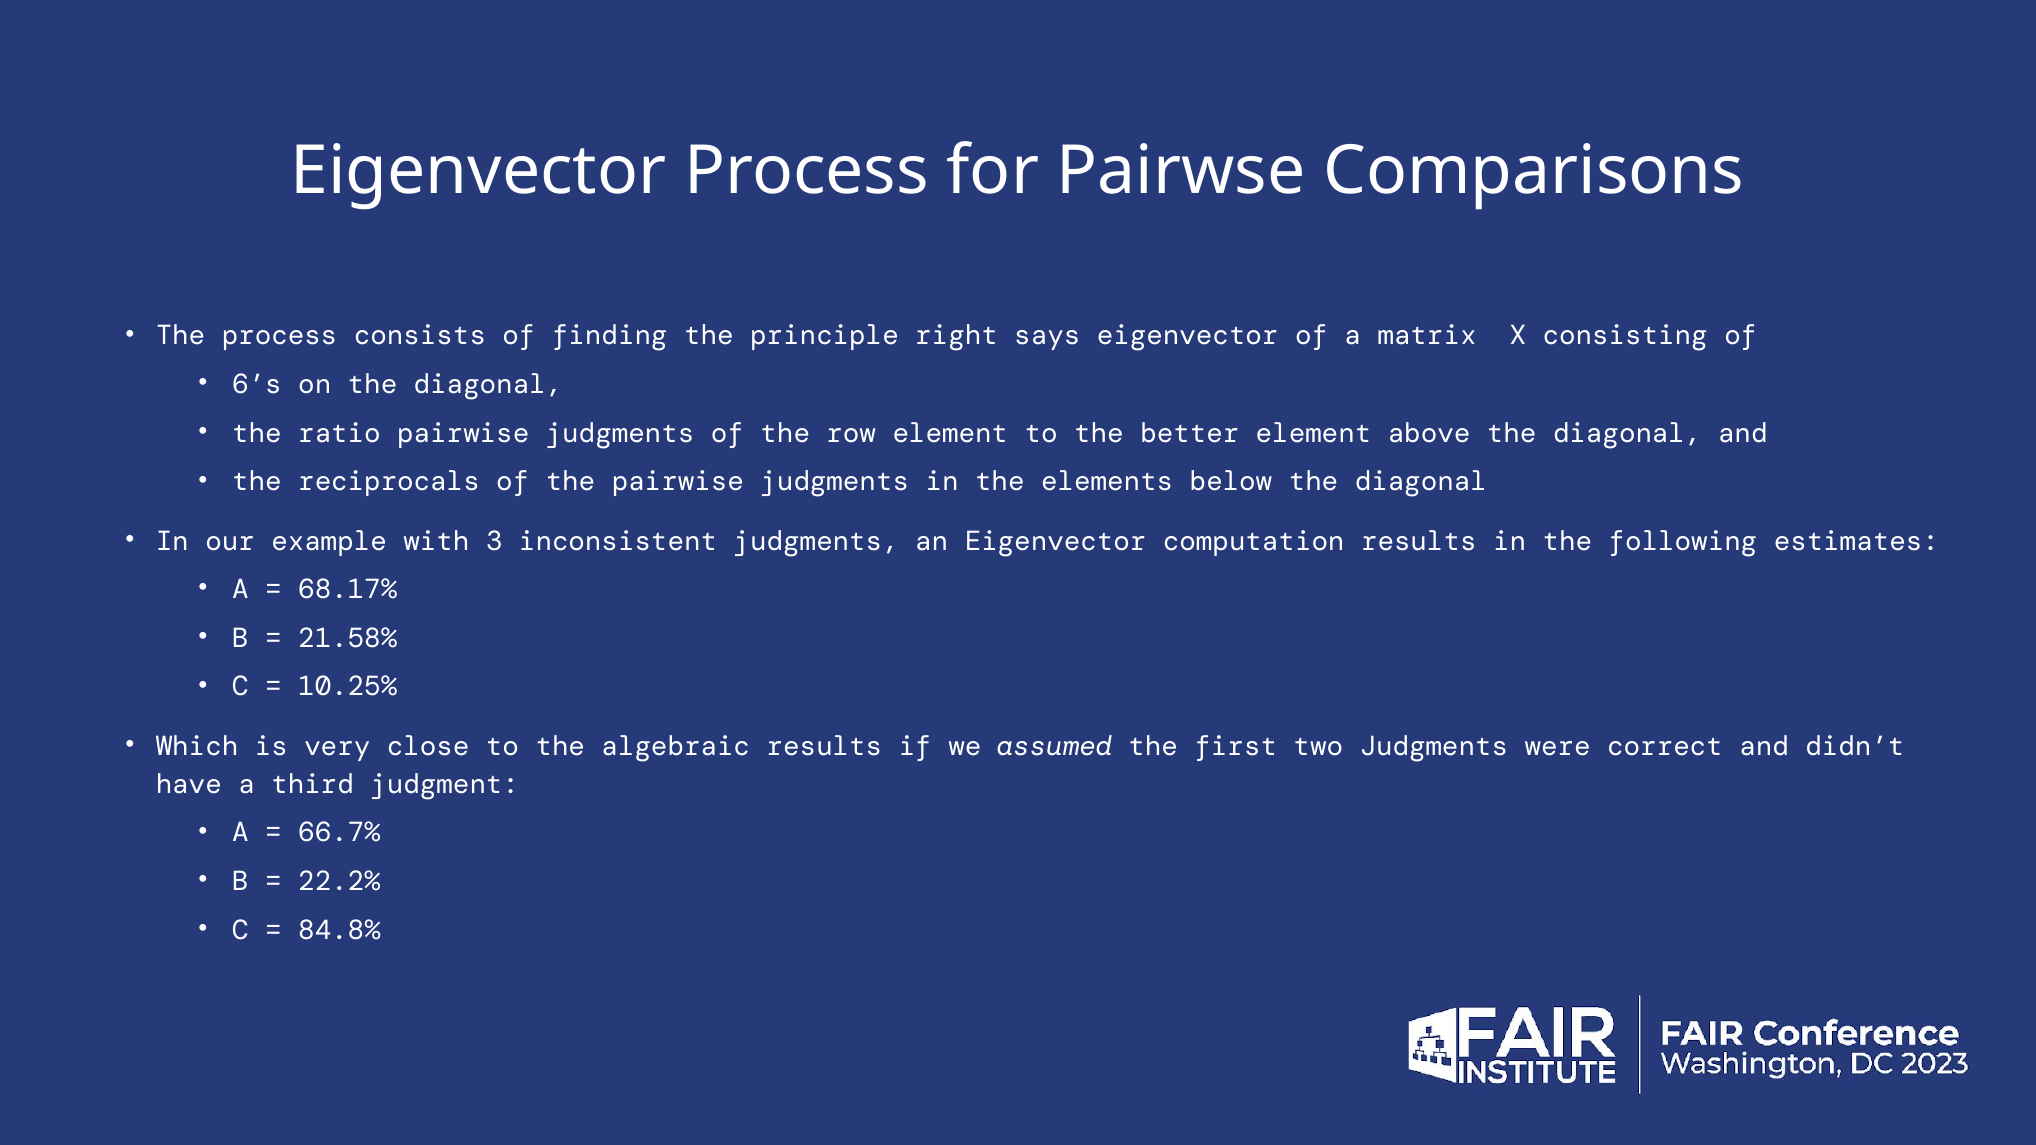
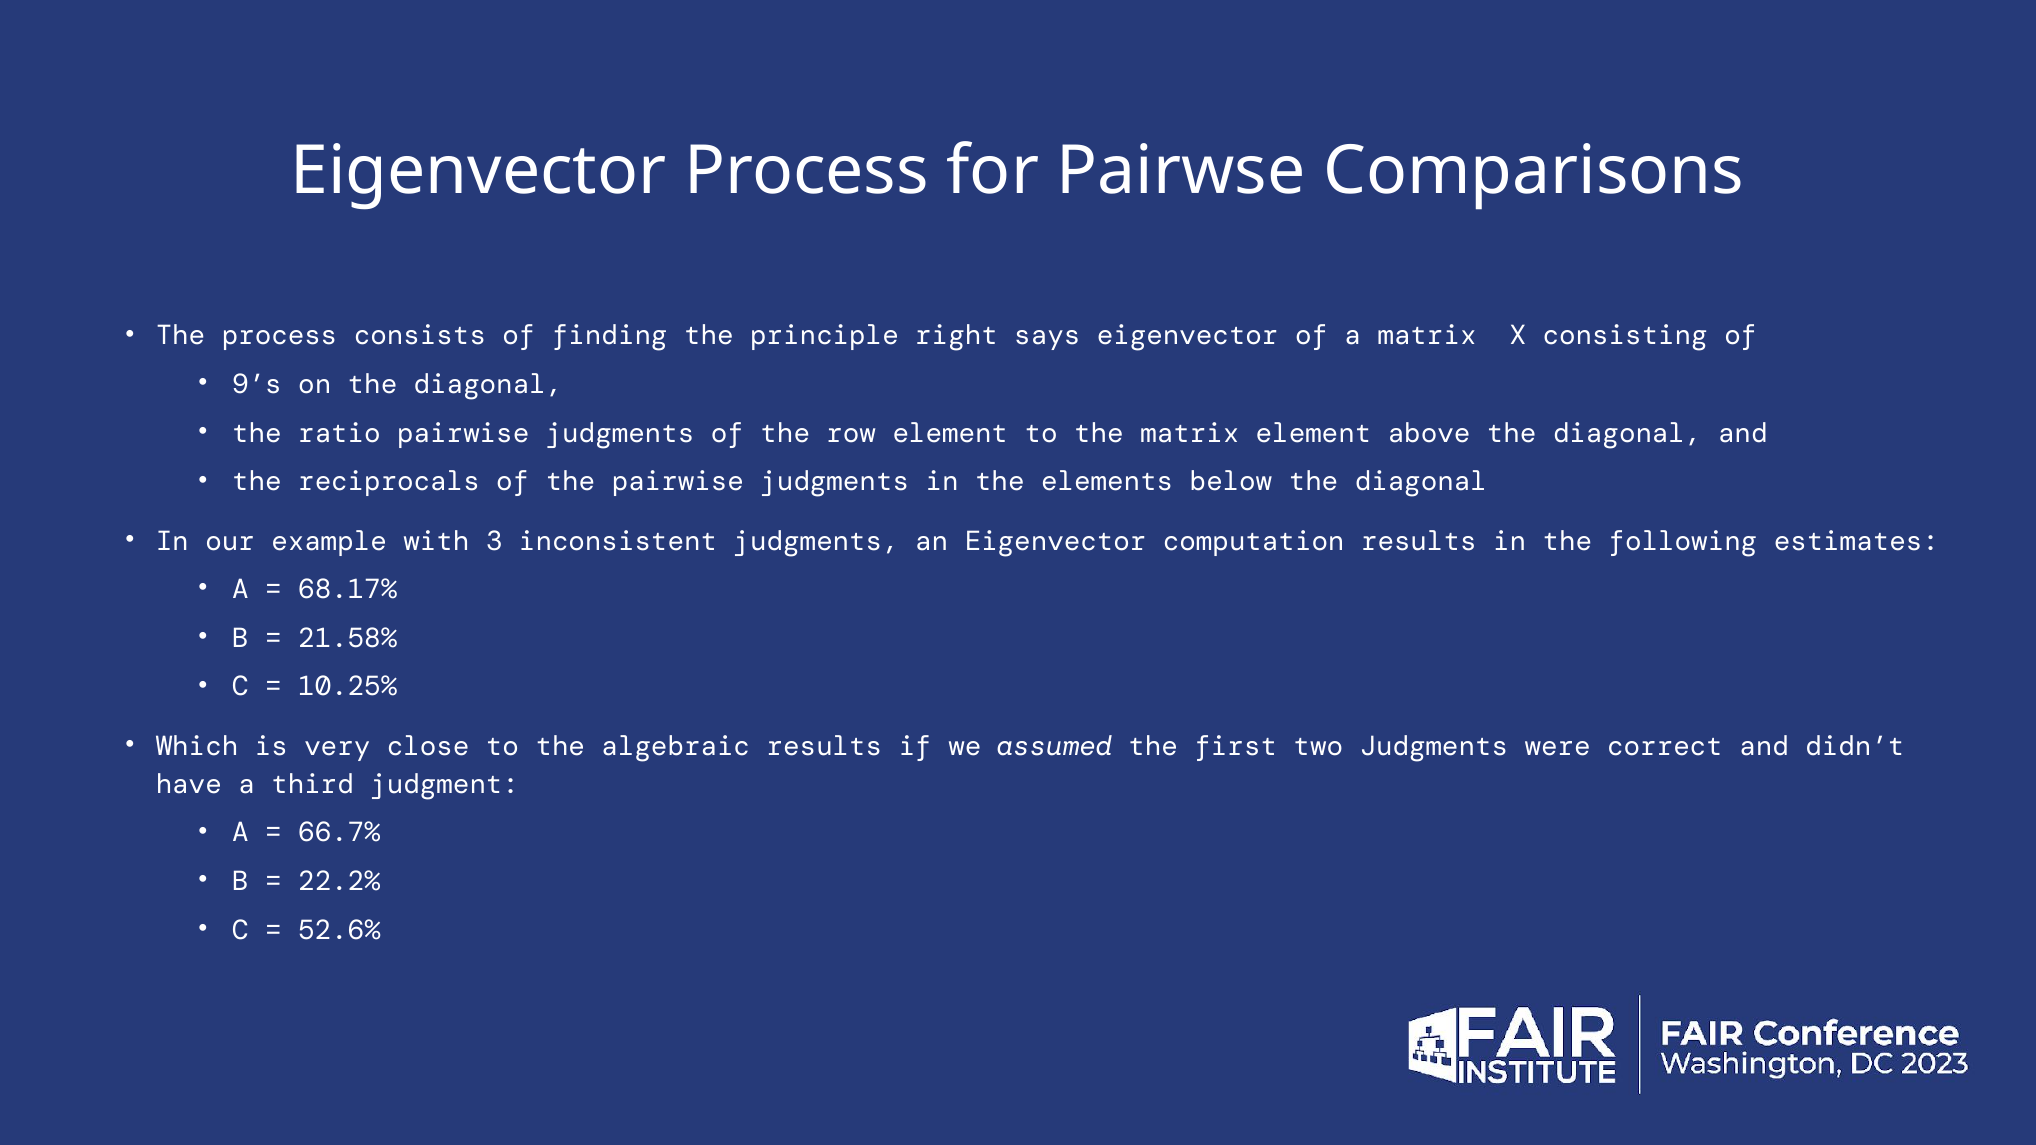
6’s: 6’s -> 9’s
the better: better -> matrix
84.8%: 84.8% -> 52.6%
